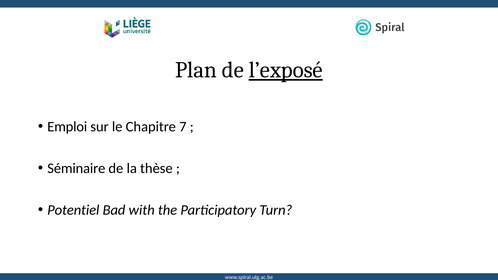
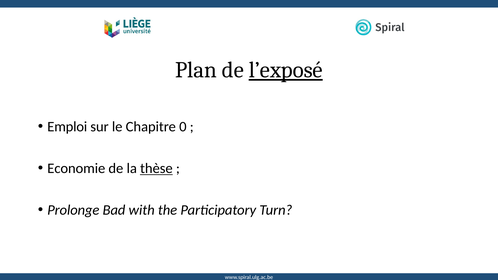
7: 7 -> 0
Séminaire: Séminaire -> Economie
thèse underline: none -> present
Potentiel: Potentiel -> Prolonge
